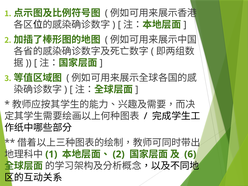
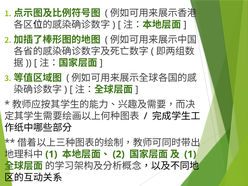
6 at (190, 154): 6 -> 1
